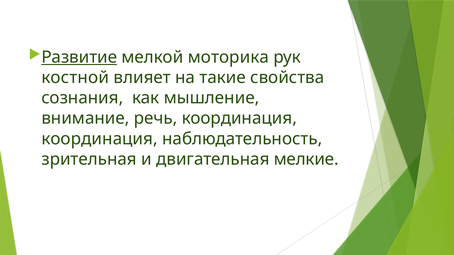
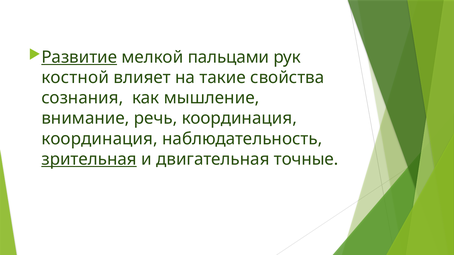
моторика: моторика -> пальцами
зрительная underline: none -> present
мелкие: мелкие -> точные
